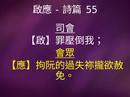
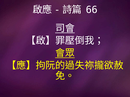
55: 55 -> 66
